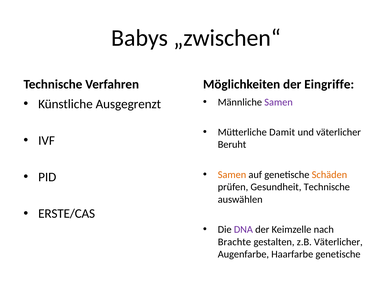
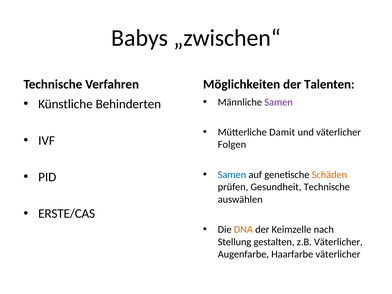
Eingriffe: Eingriffe -> Talenten
Ausgegrenzt: Ausgegrenzt -> Behinderten
Beruht: Beruht -> Folgen
Samen at (232, 175) colour: orange -> blue
DNA colour: purple -> orange
Brachte: Brachte -> Stellung
Haarfarbe genetische: genetische -> väterlicher
